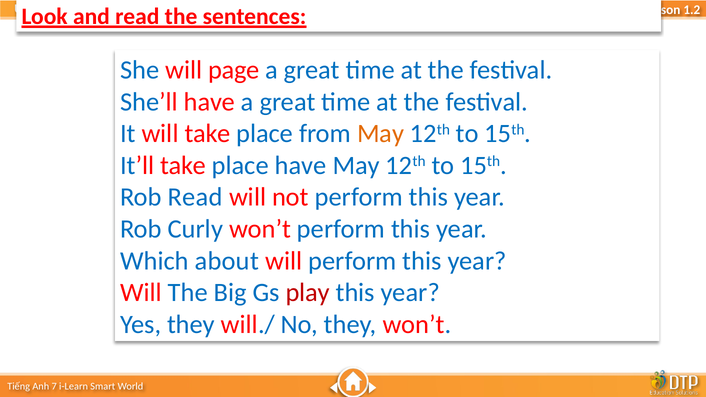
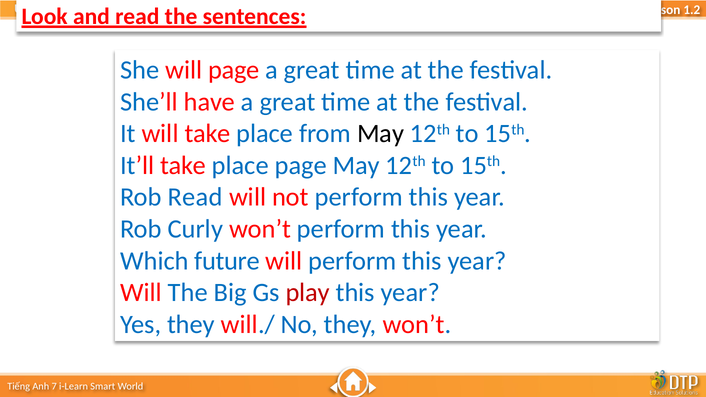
May at (381, 134) colour: orange -> black
place have: have -> page
about: about -> future
